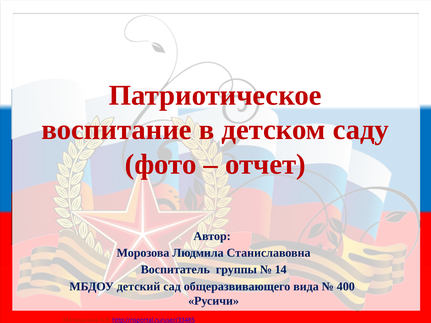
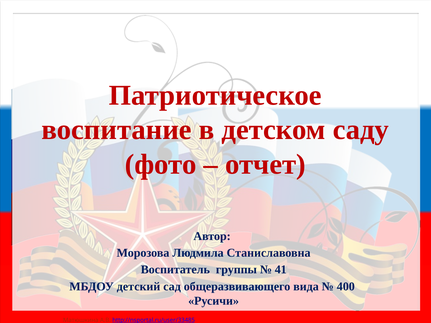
14: 14 -> 41
